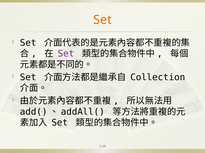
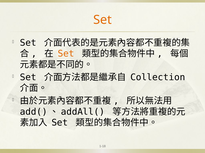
Set at (66, 54) colour: purple -> orange
